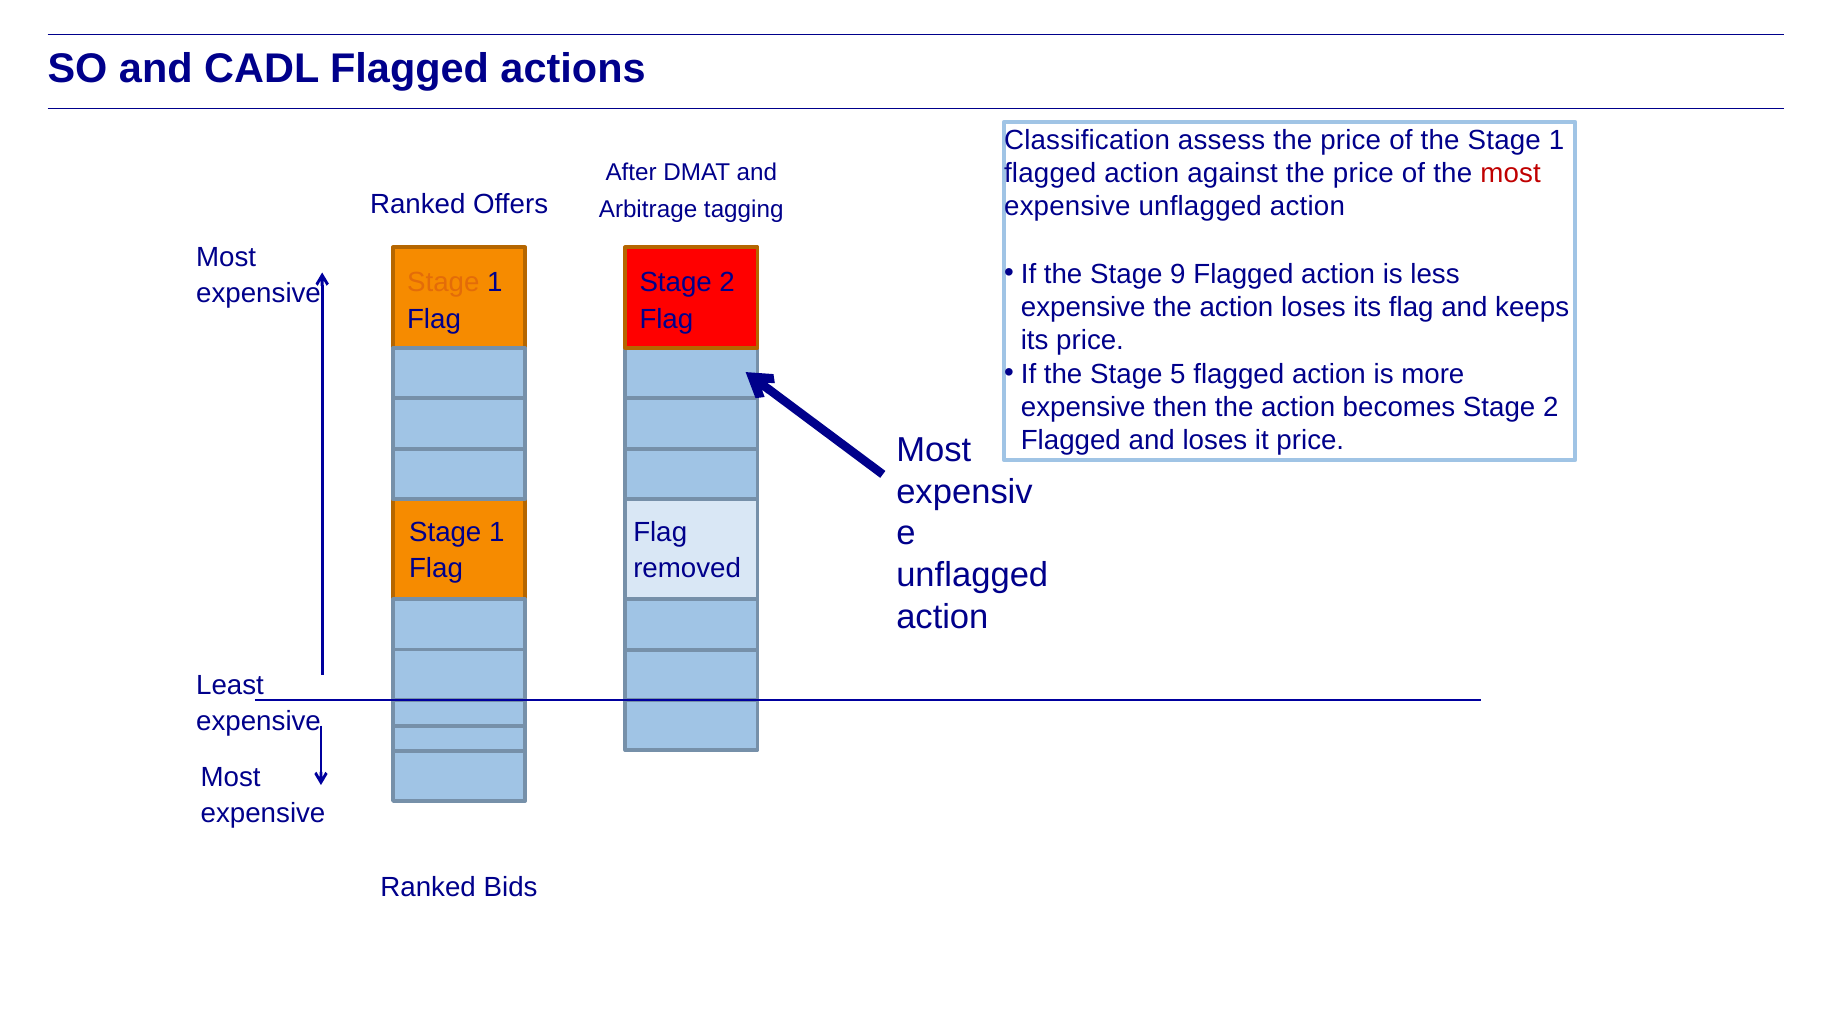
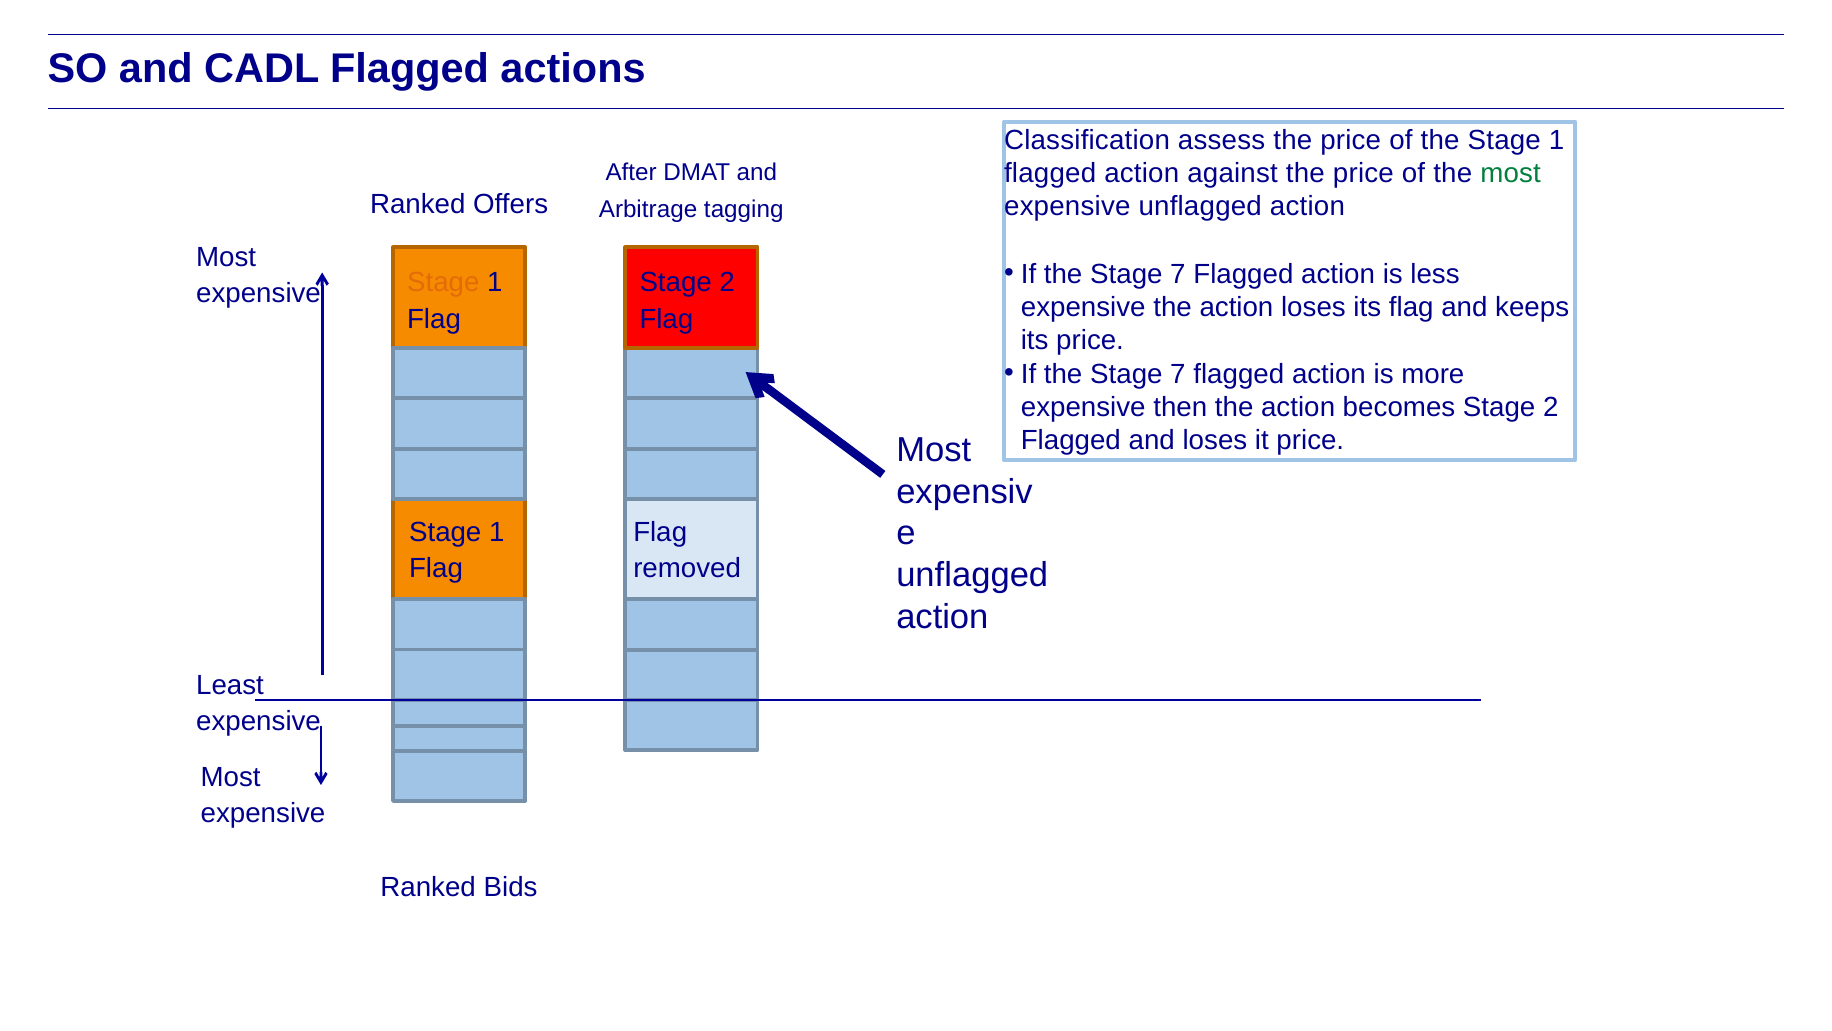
most at (1511, 173) colour: red -> green
9 at (1178, 274): 9 -> 7
5 at (1178, 374): 5 -> 7
